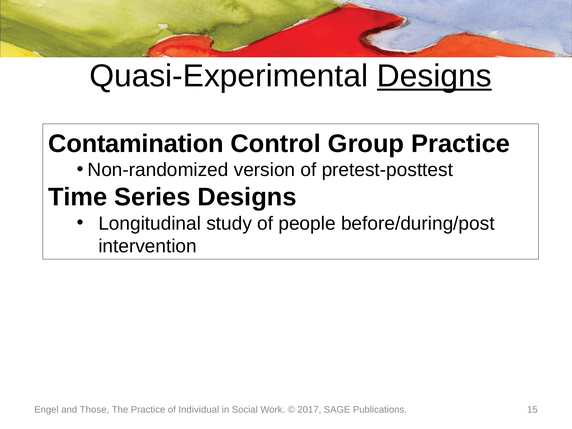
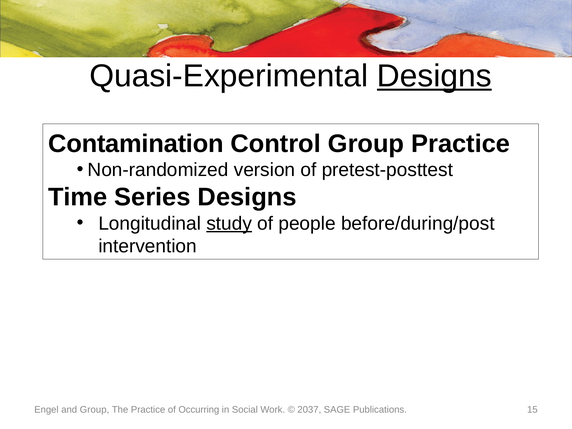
study underline: none -> present
and Those: Those -> Group
Individual: Individual -> Occurring
2017: 2017 -> 2037
